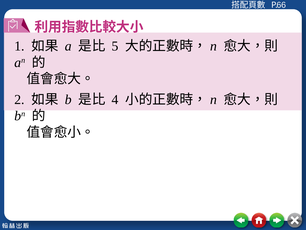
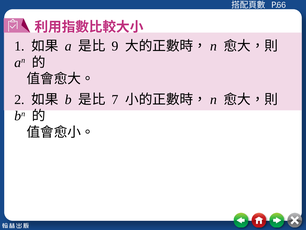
5: 5 -> 9
4: 4 -> 7
